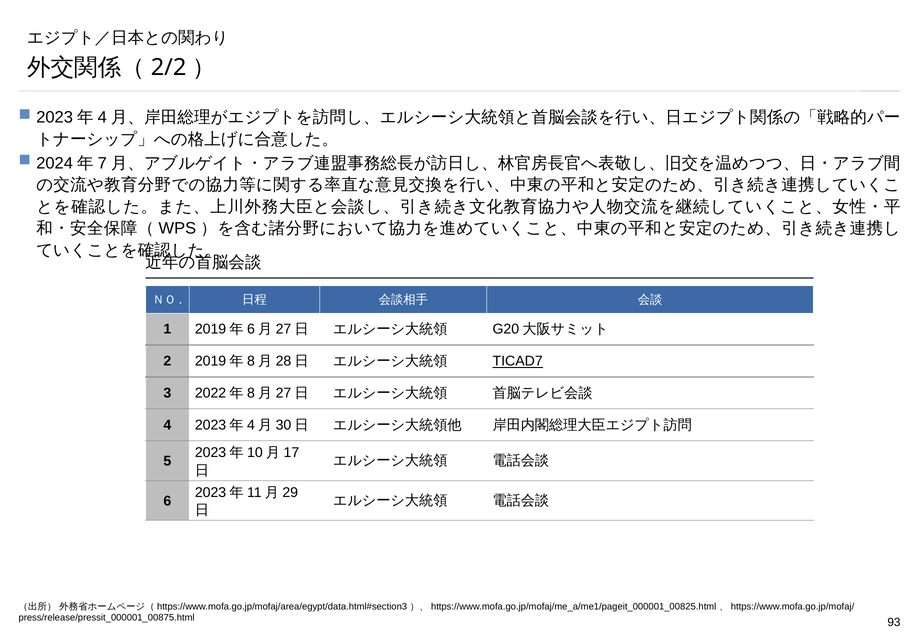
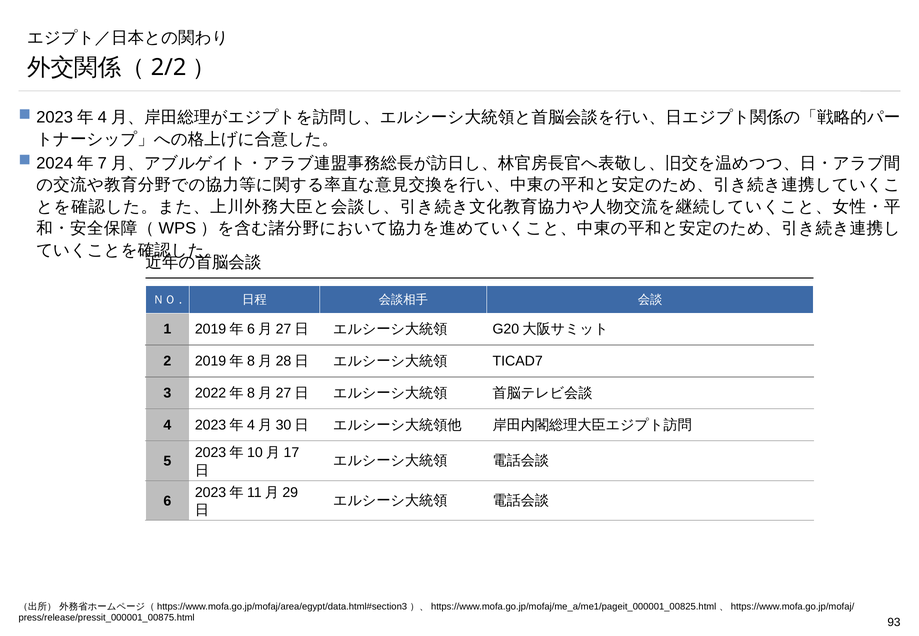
TICAD7 underline: present -> none
